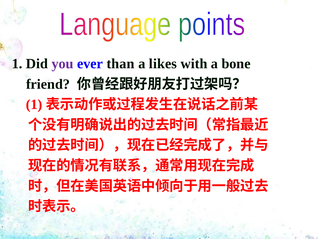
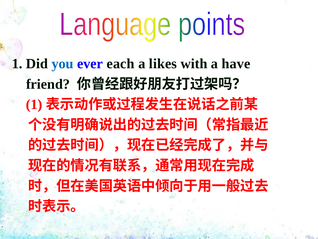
you colour: purple -> blue
than: than -> each
bone: bone -> have
